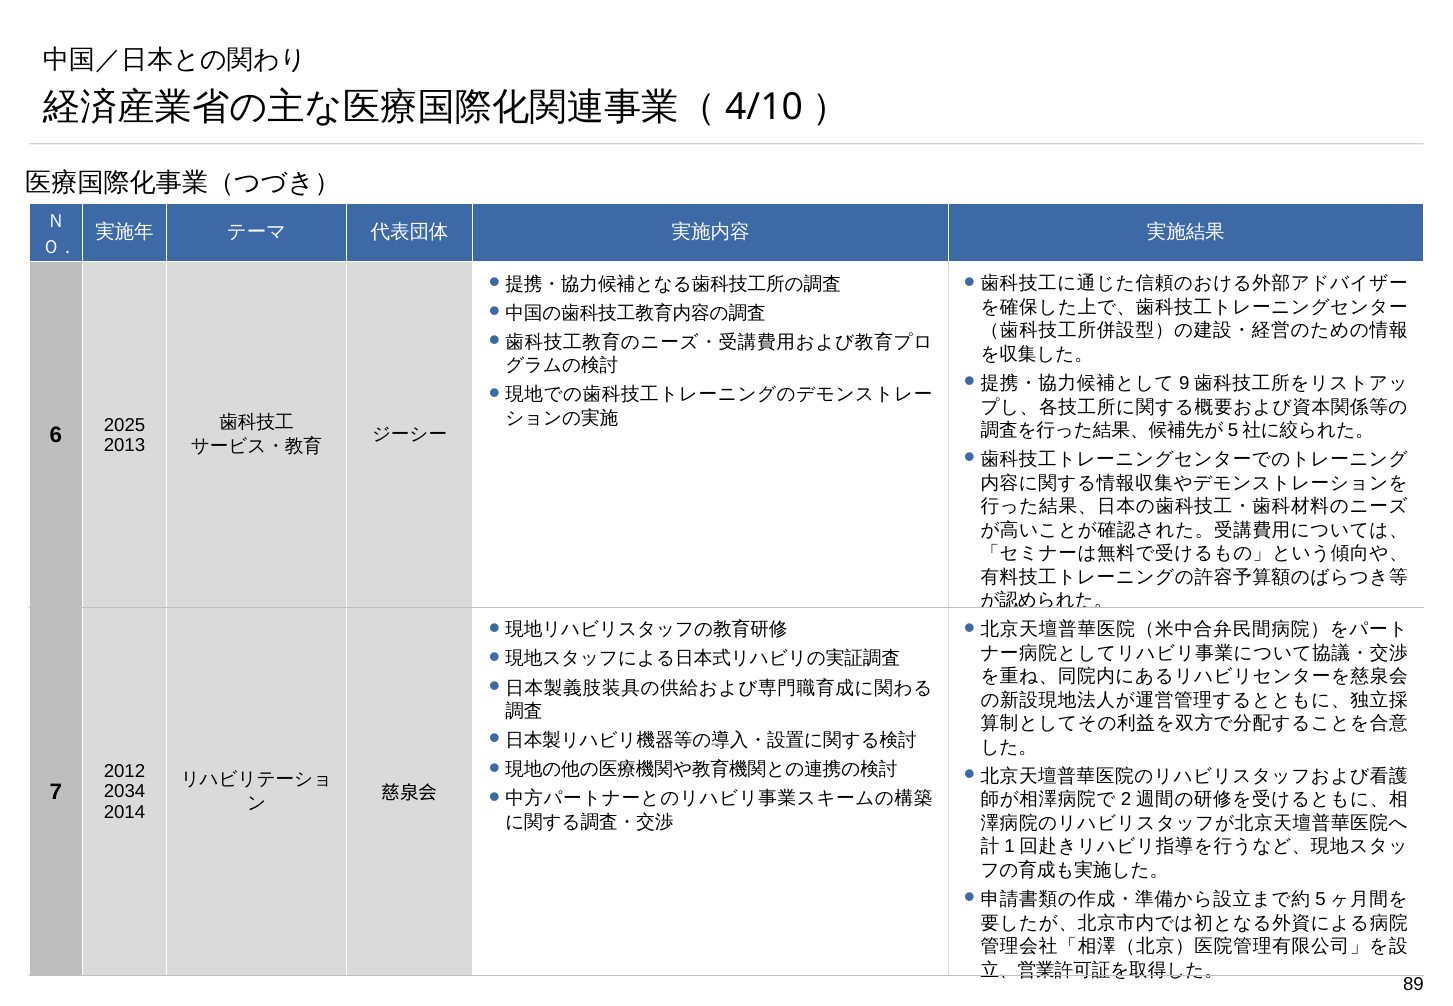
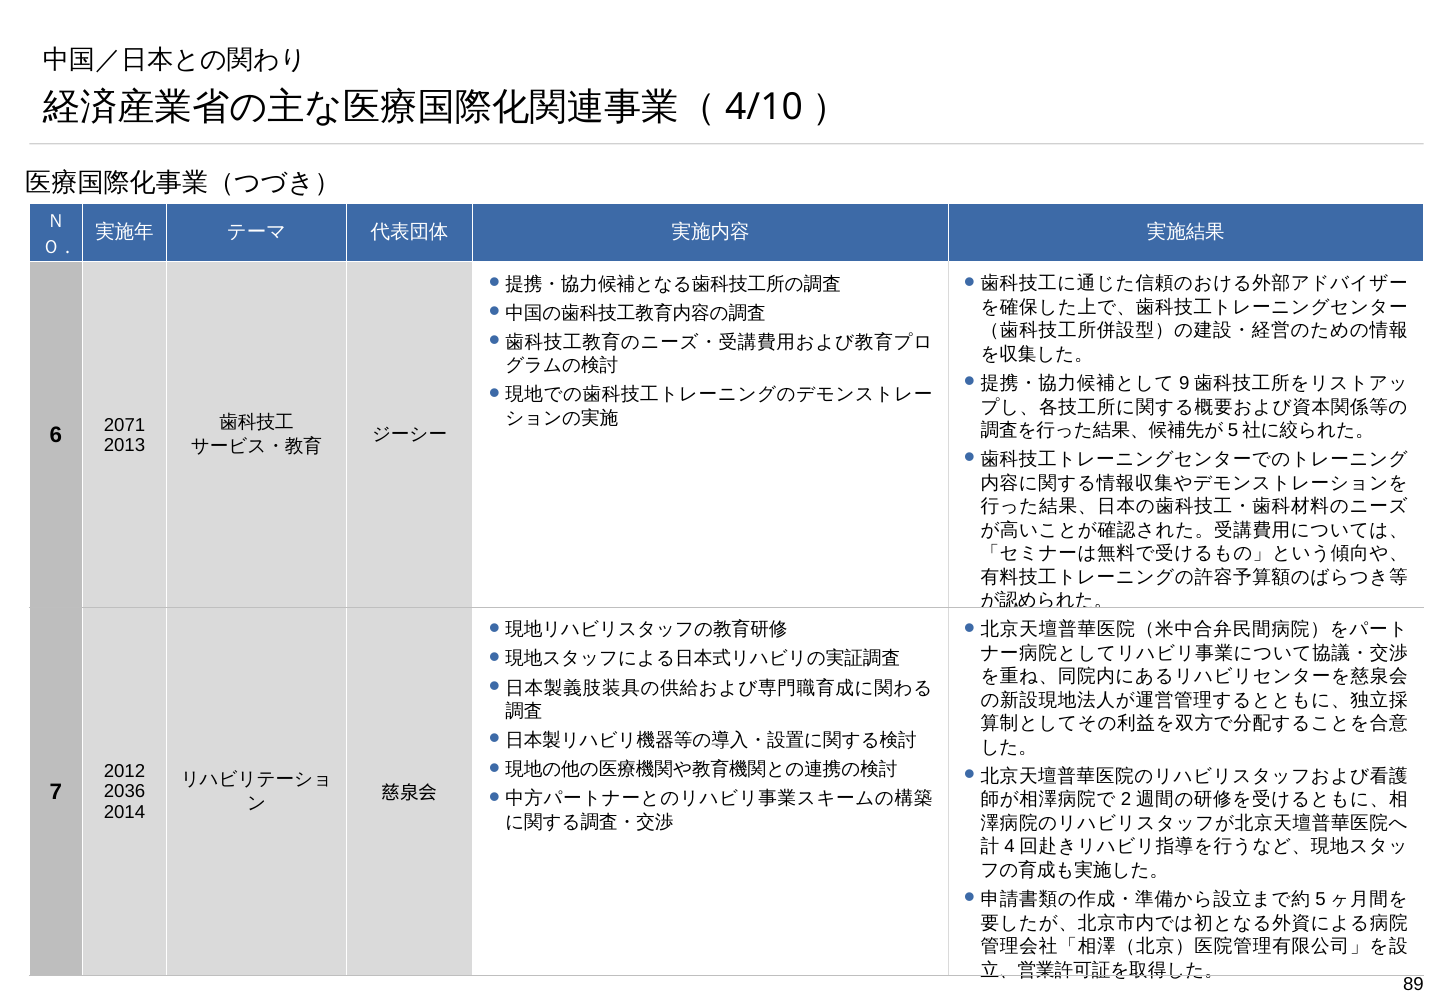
2025: 2025 -> 2071
2034: 2034 -> 2036
1: 1 -> 4
